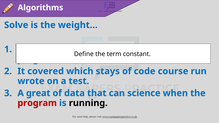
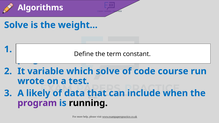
covered: covered -> variable
which stays: stays -> solve
great: great -> likely
science: science -> include
program at (37, 103) colour: red -> purple
